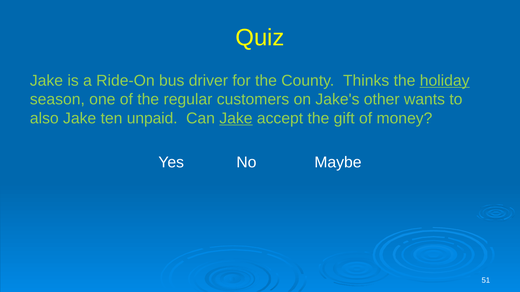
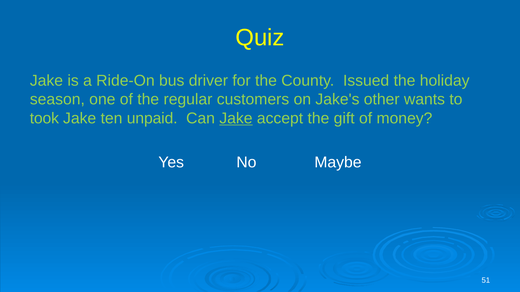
Thinks: Thinks -> Issued
holiday underline: present -> none
also: also -> took
